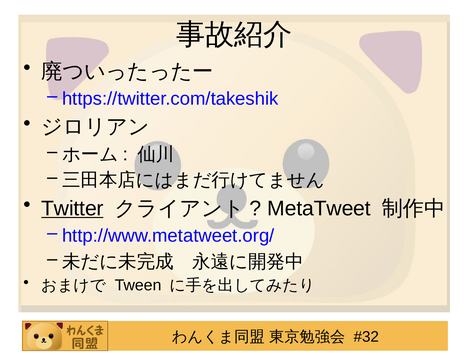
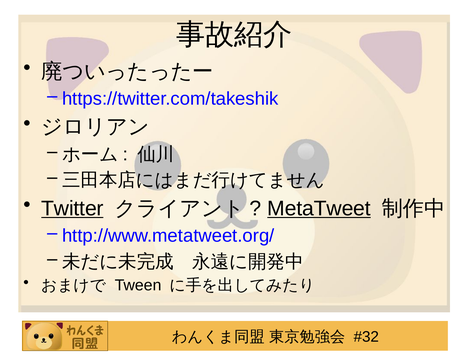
MetaTweet underline: none -> present
